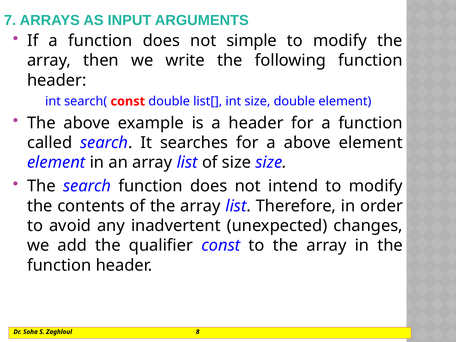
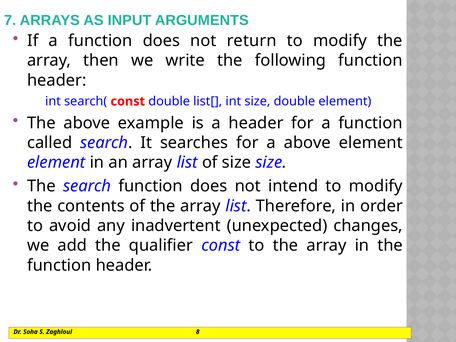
simple: simple -> return
